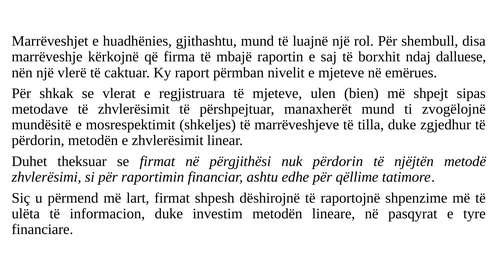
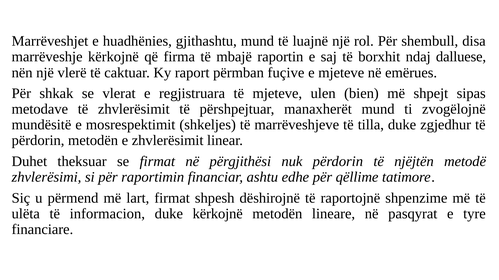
nivelit: nivelit -> fuçive
duke investim: investim -> kërkojnë
